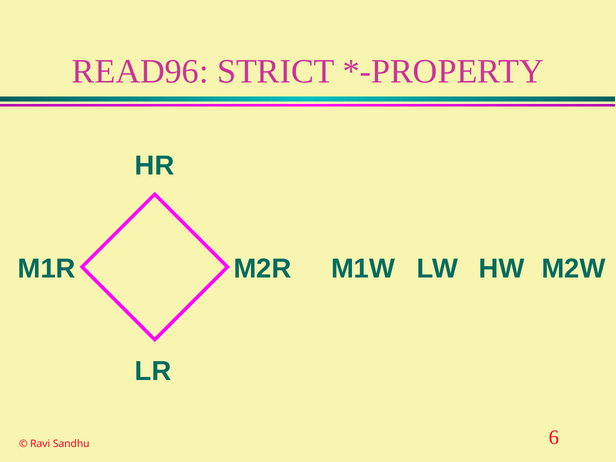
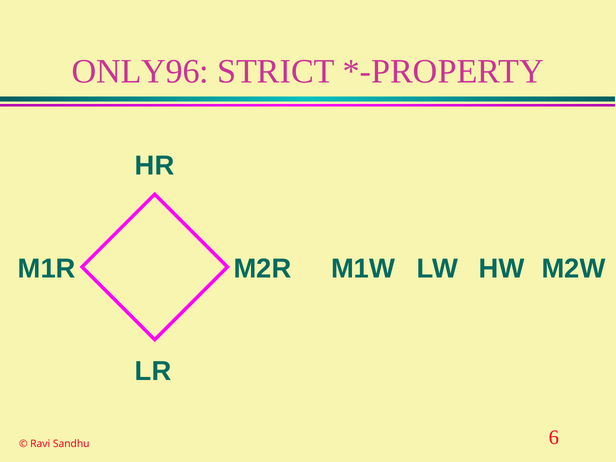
READ96: READ96 -> ONLY96
